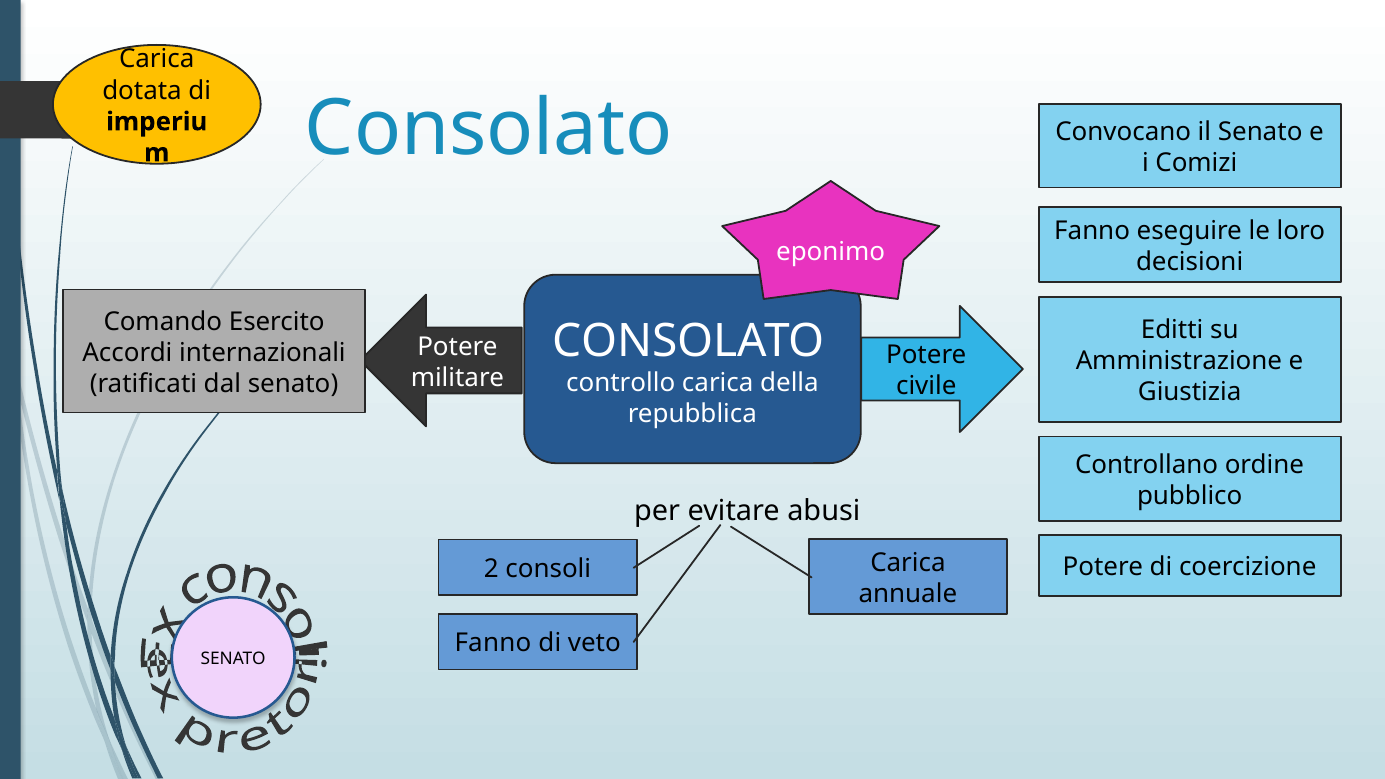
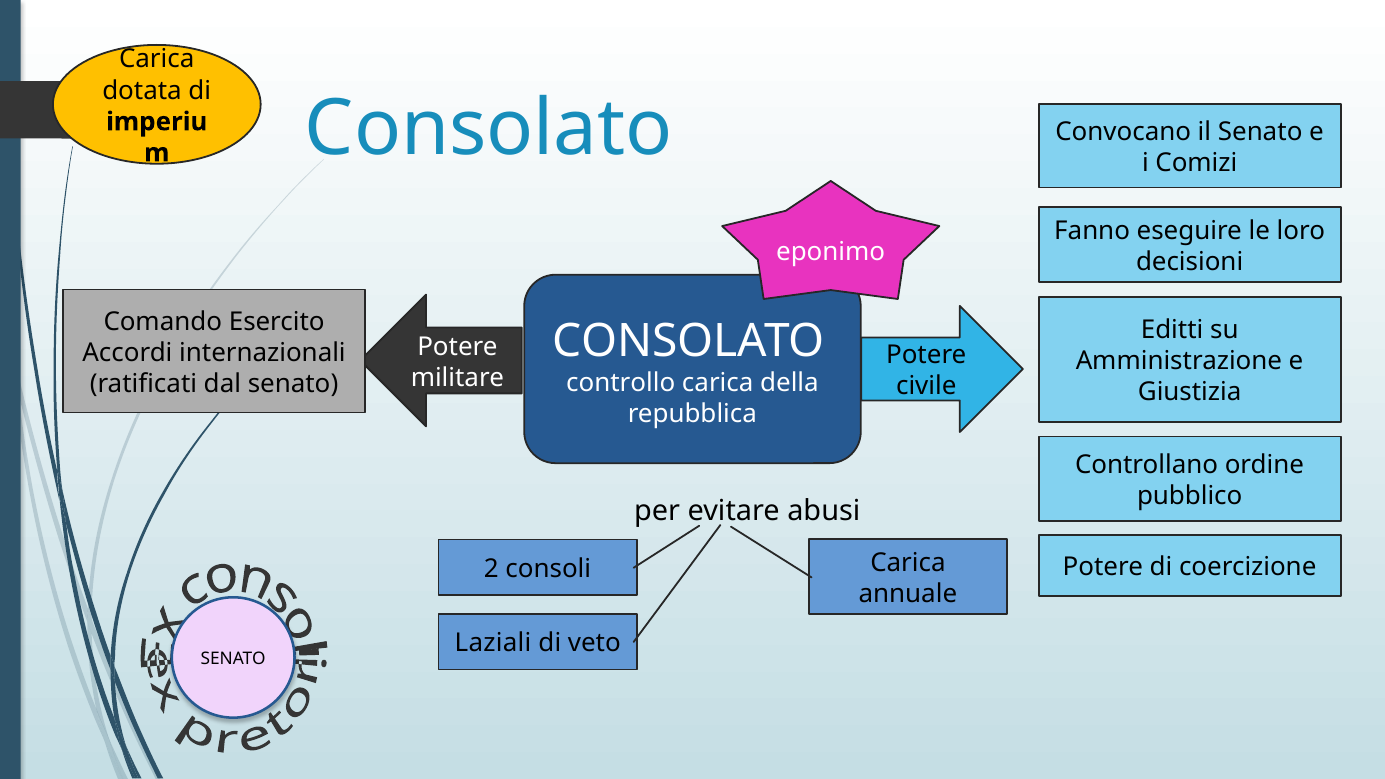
Fanno at (493, 643): Fanno -> Laziali
